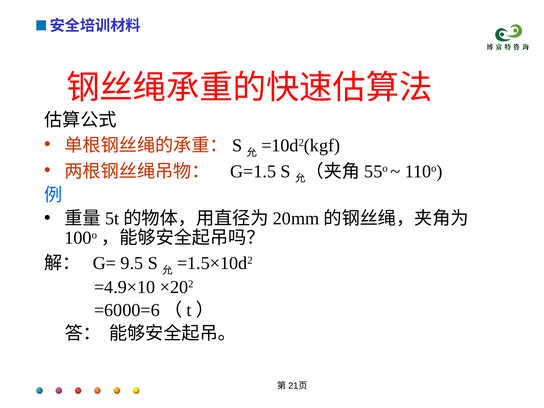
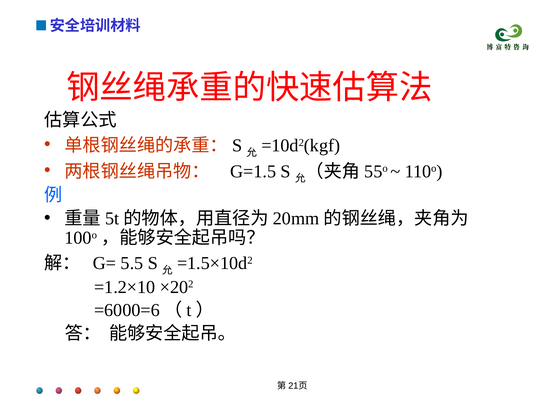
9.5: 9.5 -> 5.5
=4.9×10: =4.9×10 -> =1.2×10
